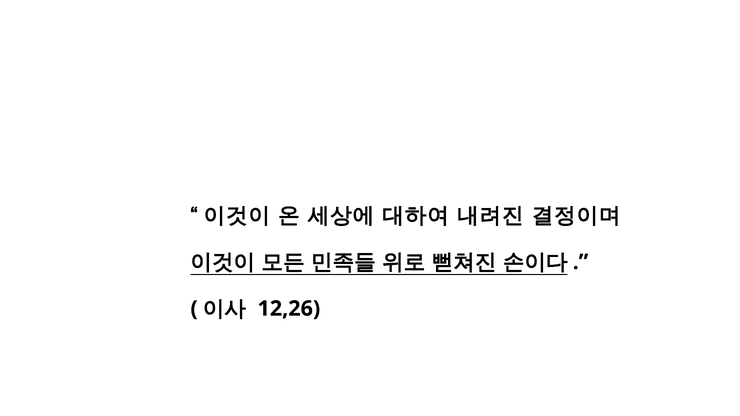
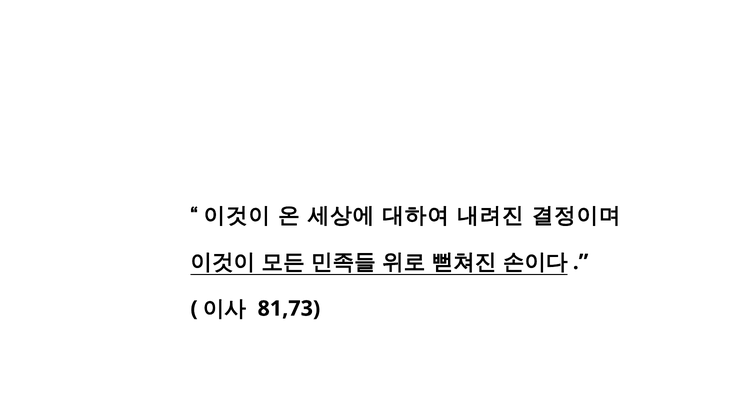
12,26: 12,26 -> 81,73
